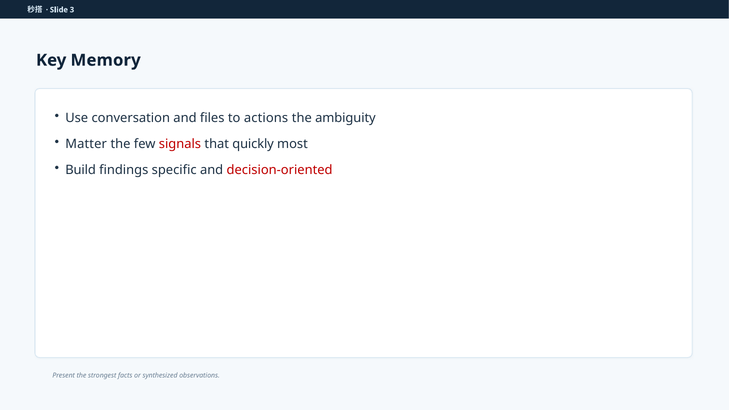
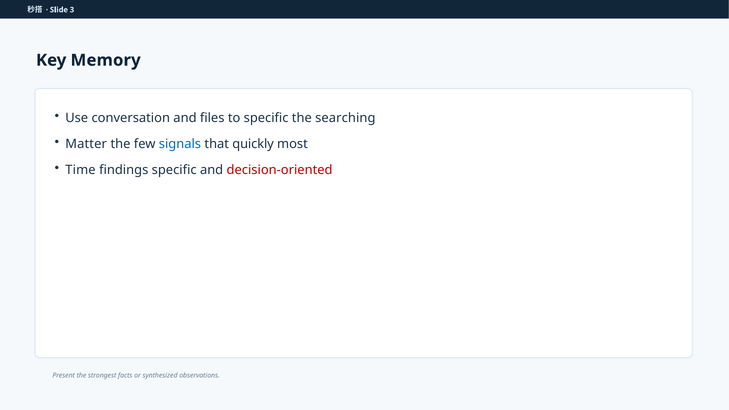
to actions: actions -> specific
ambiguity: ambiguity -> searching
signals colour: red -> blue
Build: Build -> Time
